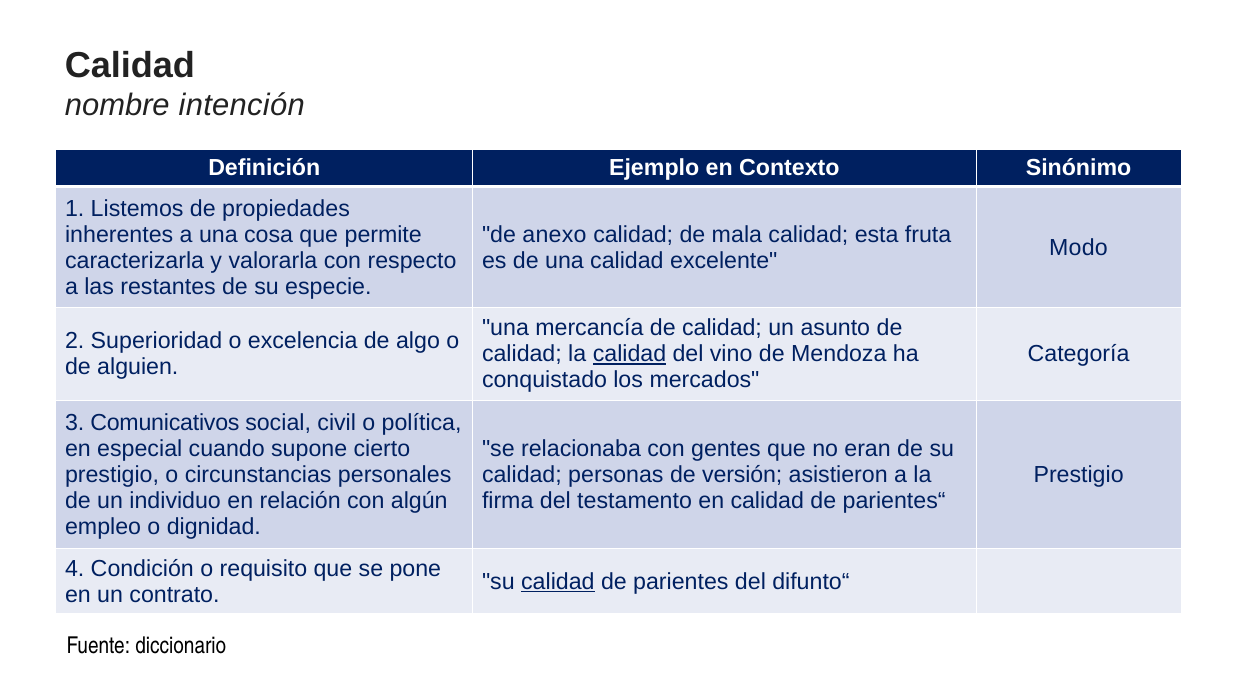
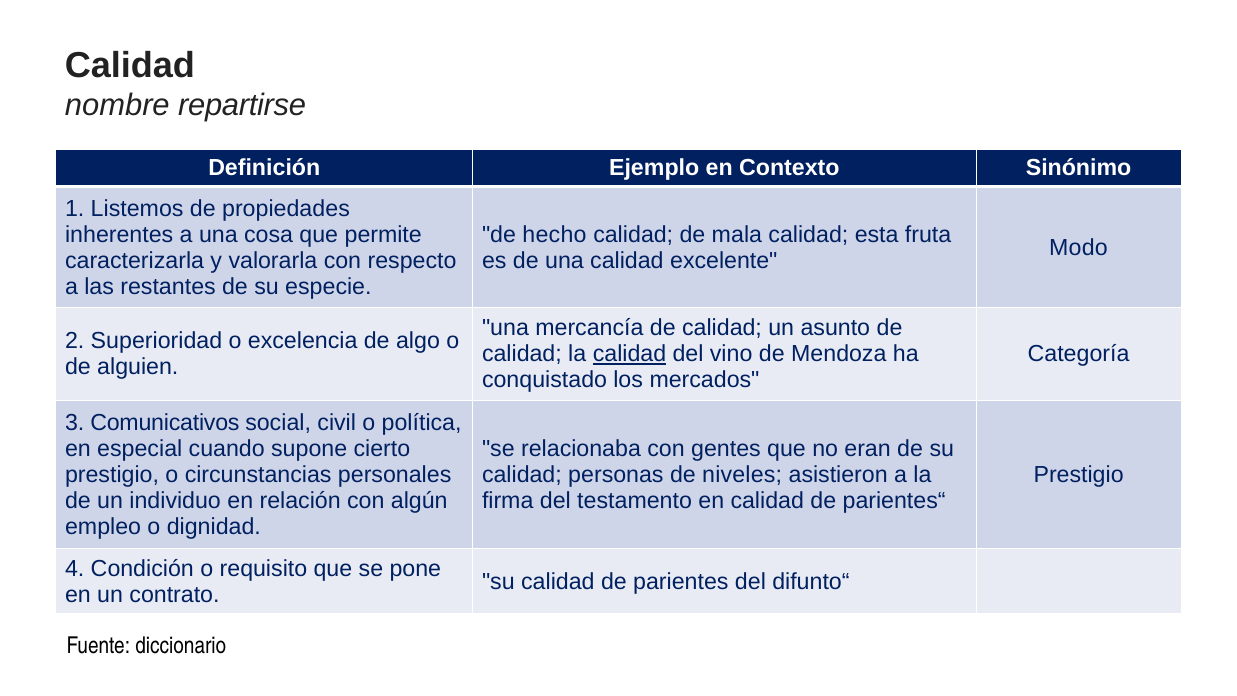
intención: intención -> repartirse
anexo: anexo -> hecho
versión: versión -> niveles
calidad at (558, 581) underline: present -> none
